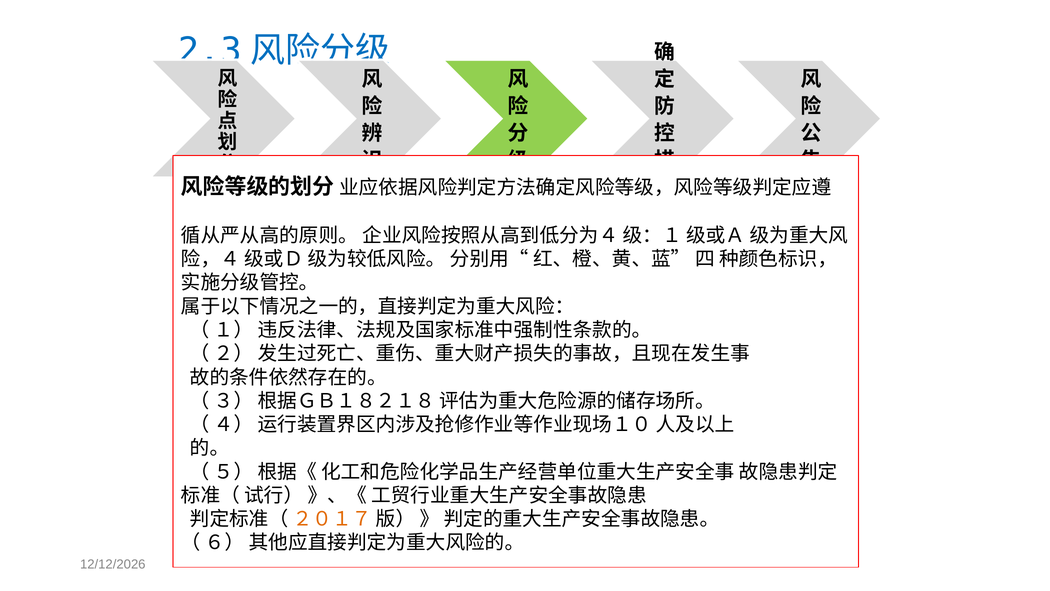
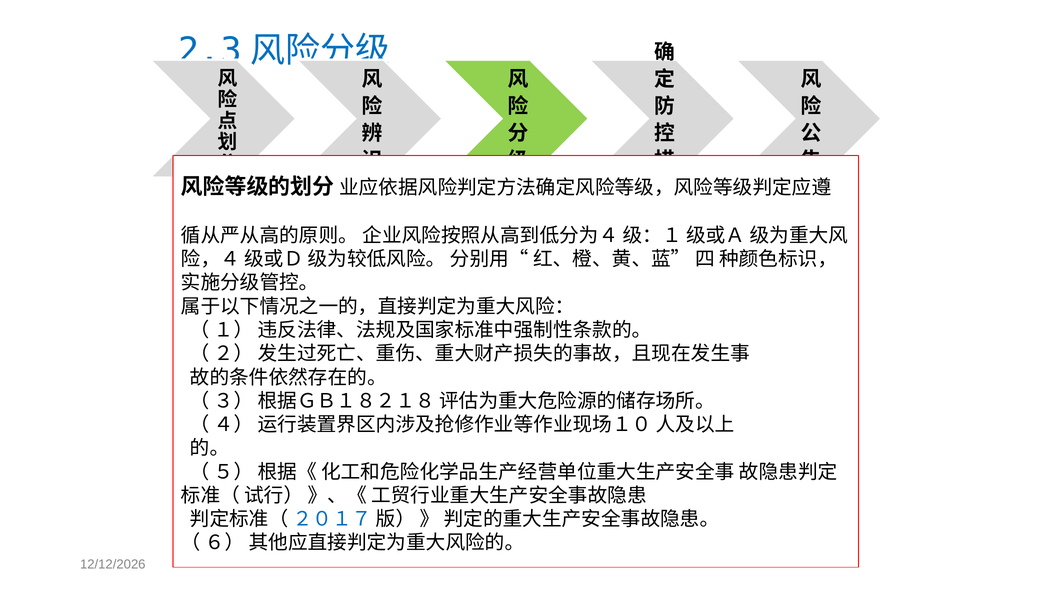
２０１７ colour: orange -> blue
